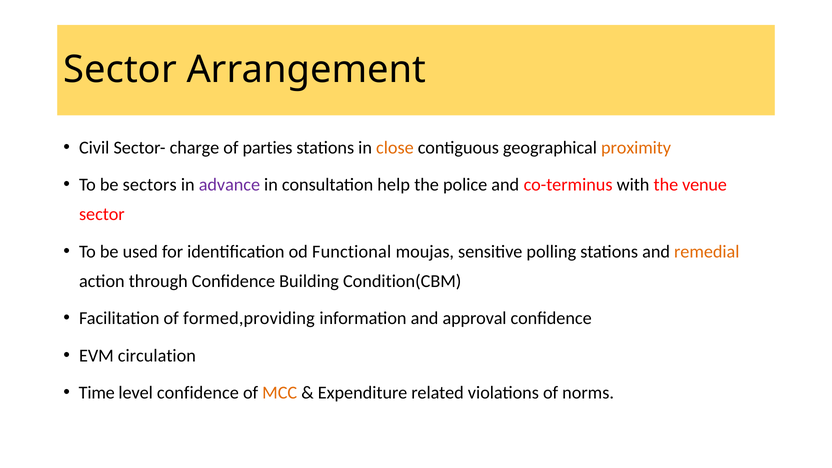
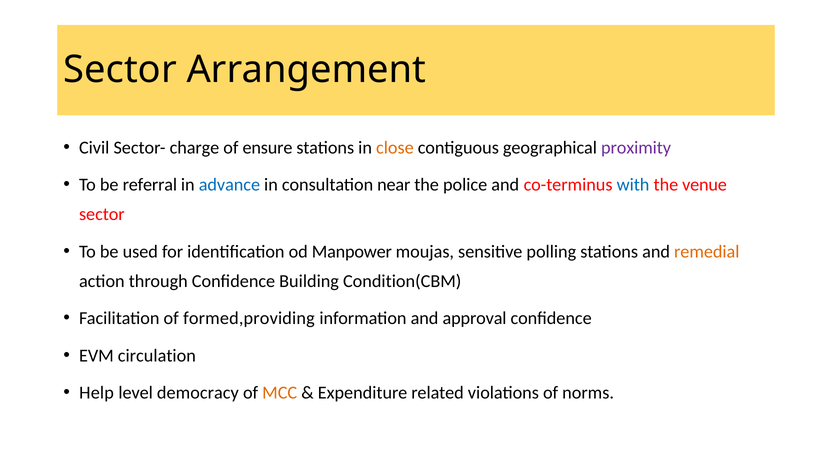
parties: parties -> ensure
proximity colour: orange -> purple
sectors: sectors -> referral
advance colour: purple -> blue
help: help -> near
with colour: black -> blue
Functional: Functional -> Manpower
Time: Time -> Help
level confidence: confidence -> democracy
